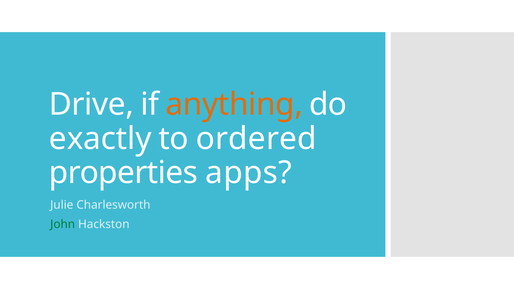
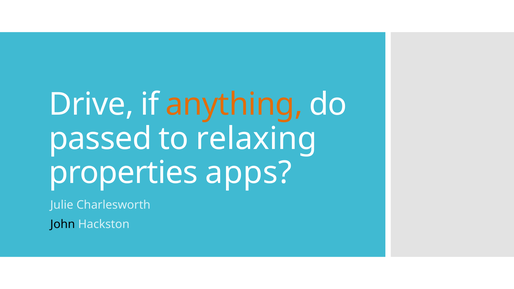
exactly: exactly -> passed
ordered: ordered -> relaxing
John colour: green -> black
